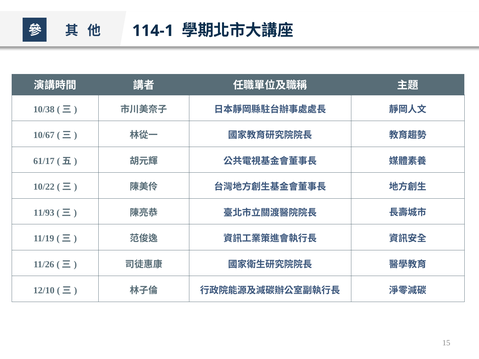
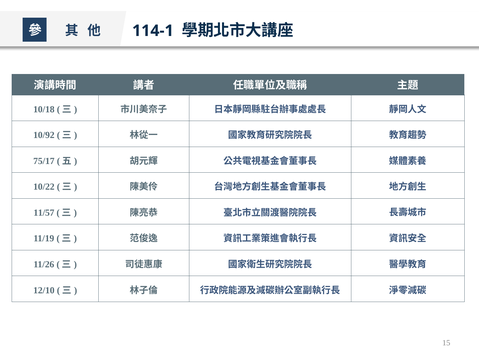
10/38: 10/38 -> 10/18
10/67: 10/67 -> 10/92
61/17: 61/17 -> 75/17
11/93: 11/93 -> 11/57
